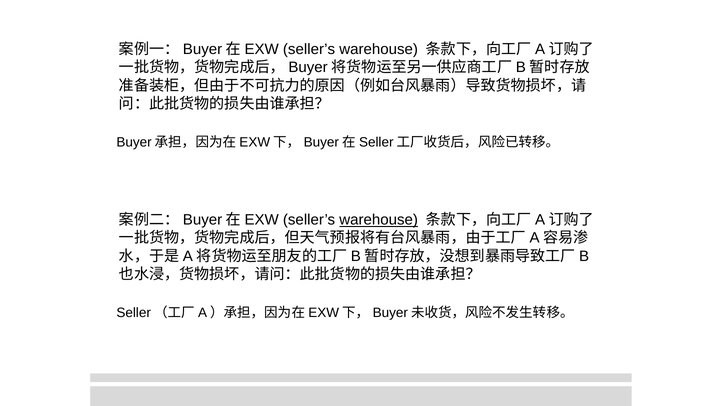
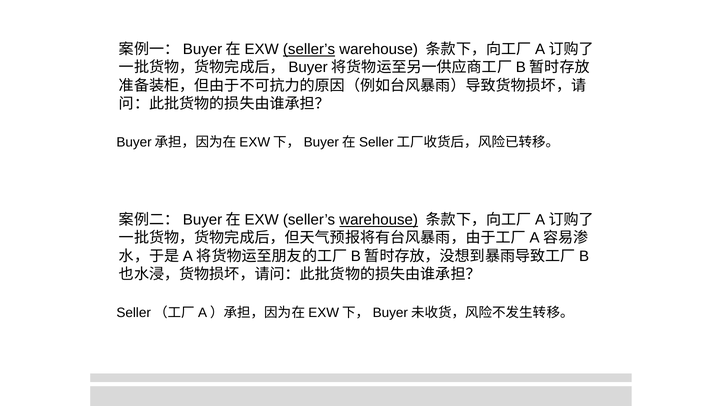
seller’s at (309, 49) underline: none -> present
